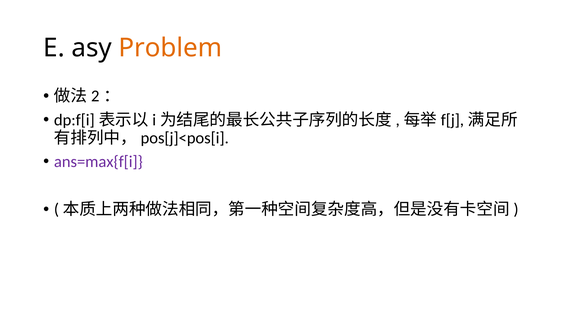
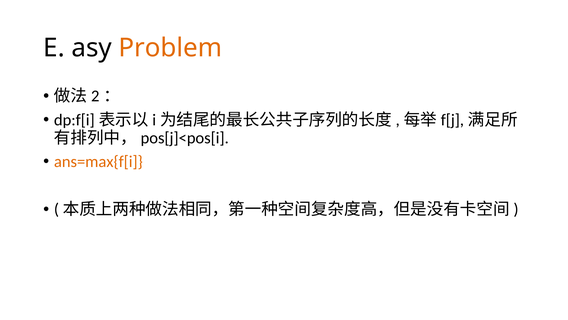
ans=max{f[i colour: purple -> orange
